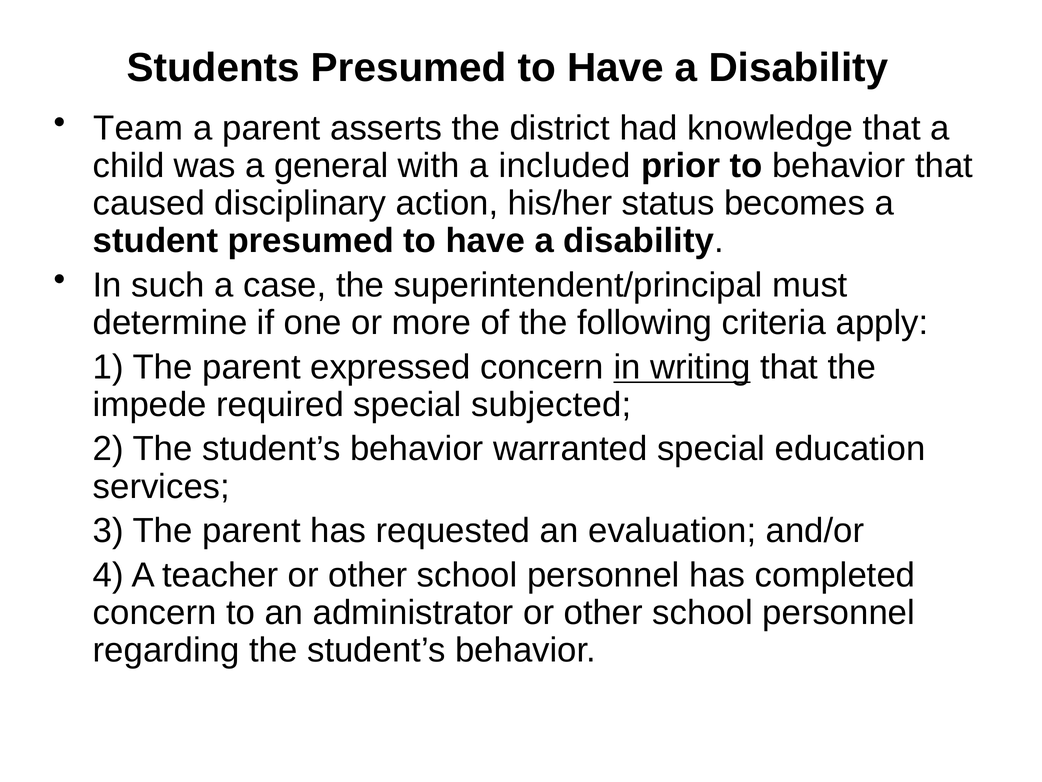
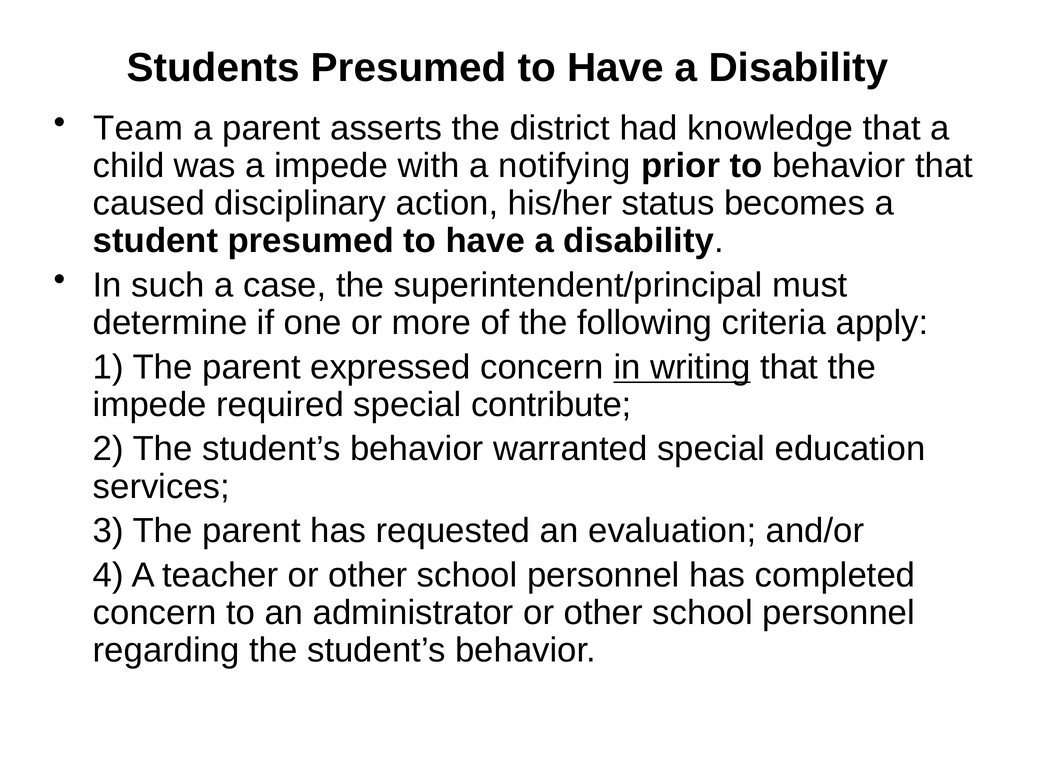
a general: general -> impede
included: included -> notifying
subjected: subjected -> contribute
